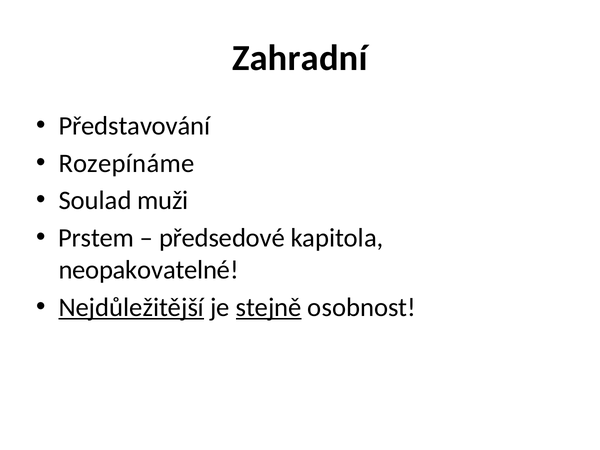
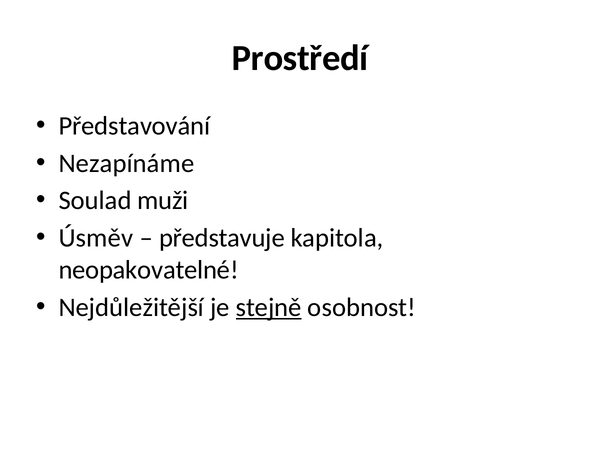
Zahradní: Zahradní -> Prostředí
Rozepínáme: Rozepínáme -> Nezapínáme
Prstem: Prstem -> Úsměv
předsedové: předsedové -> představuje
Nejdůležitější underline: present -> none
